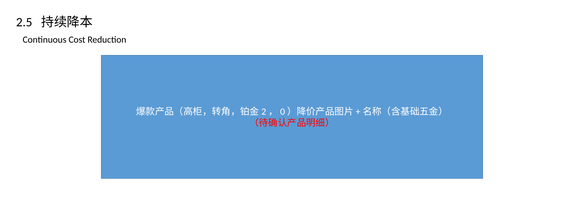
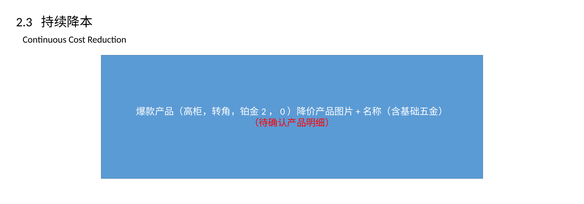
2.5: 2.5 -> 2.3
